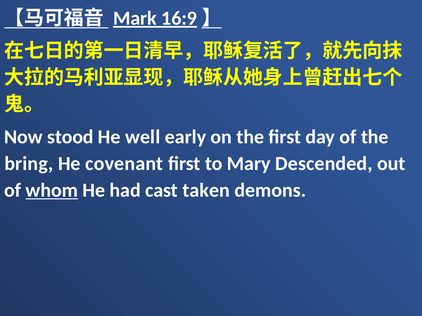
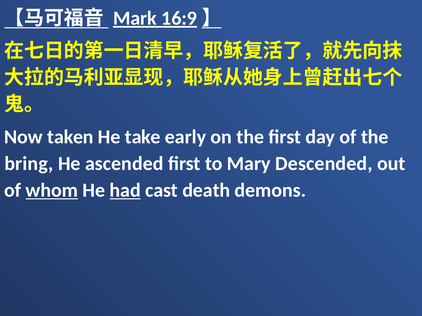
stood: stood -> taken
well: well -> take
covenant: covenant -> ascended
had underline: none -> present
taken: taken -> death
